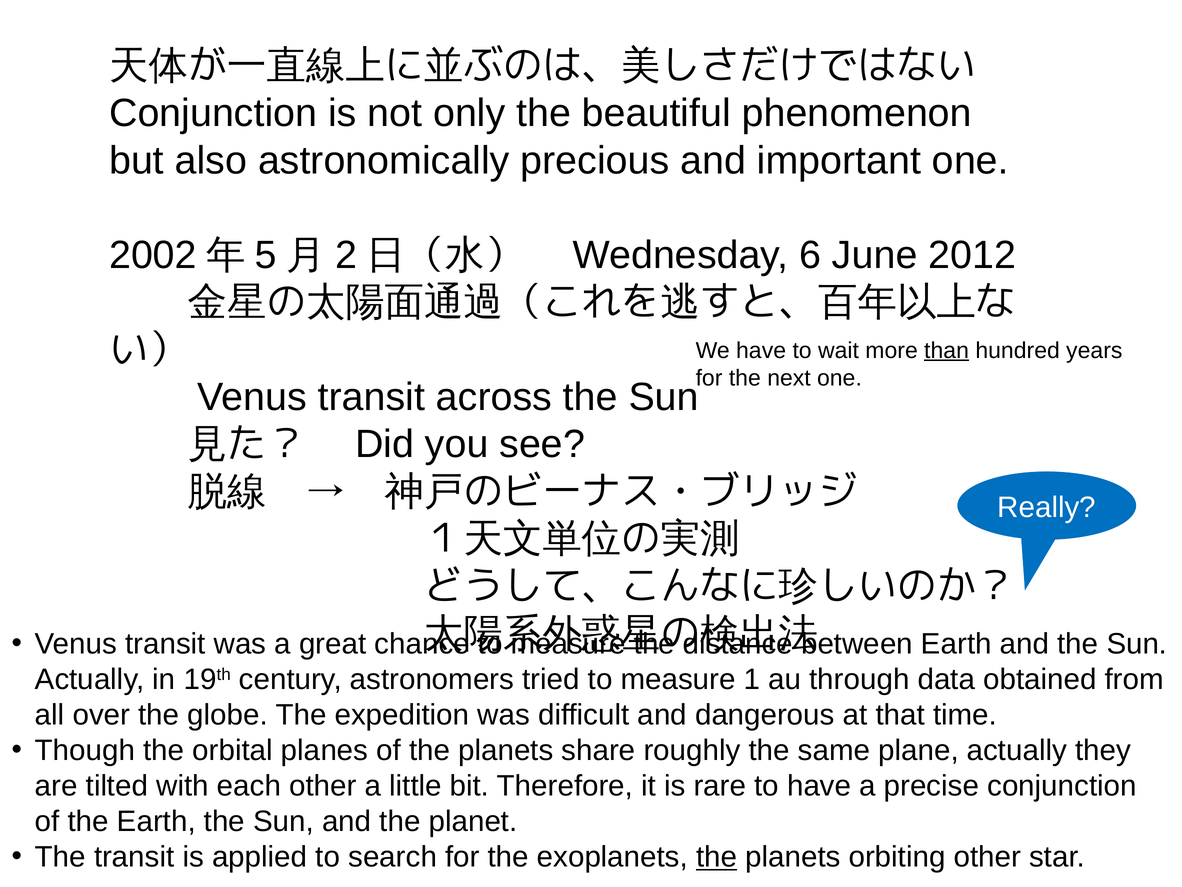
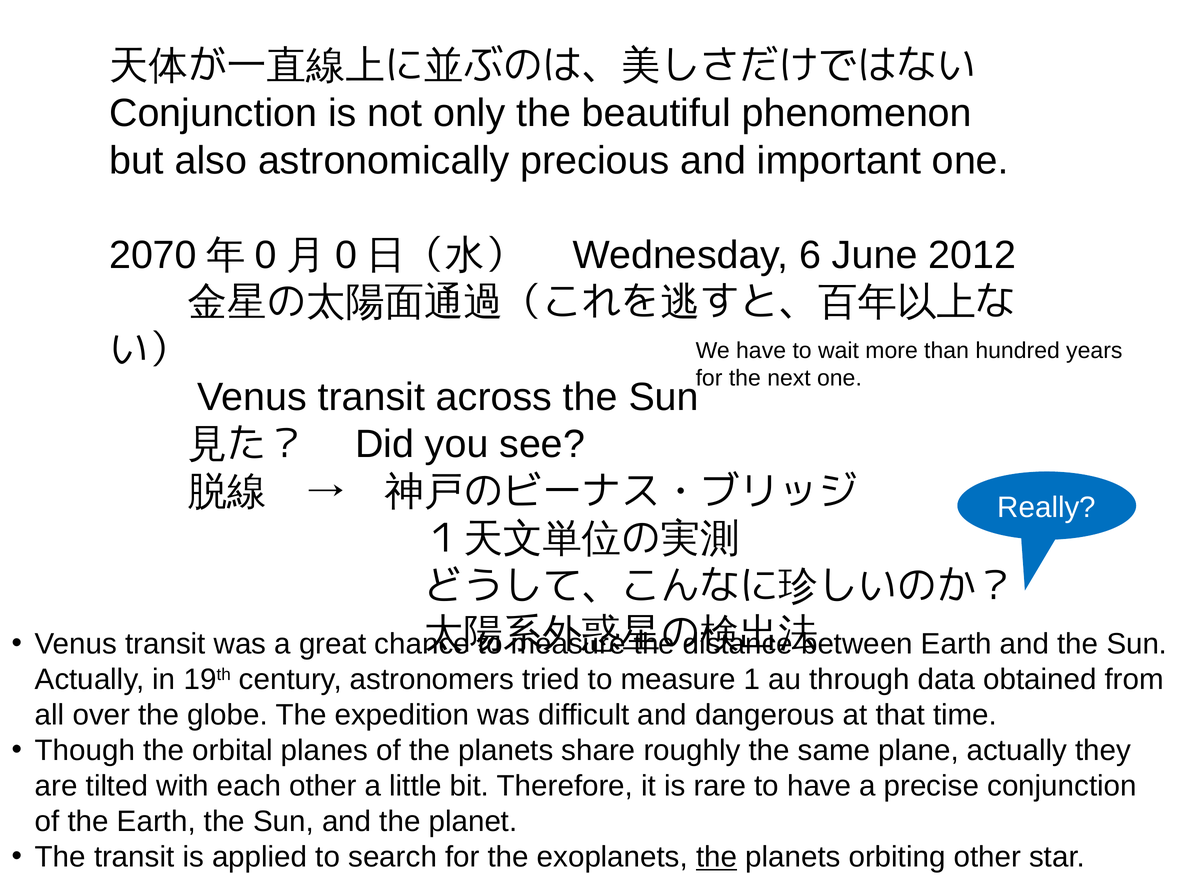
2002: 2002 -> 2070
5 at (266, 255): 5 -> 0
2 at (346, 255): 2 -> 0
than underline: present -> none
